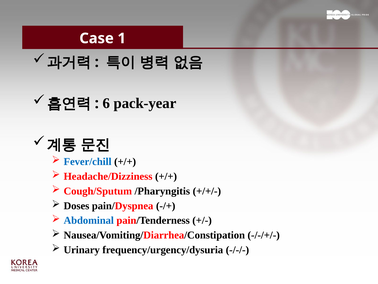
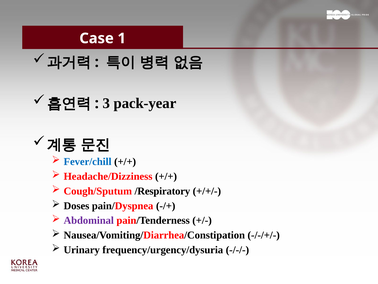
6: 6 -> 3
/Pharyngitis: /Pharyngitis -> /Respiratory
Abdominal colour: blue -> purple
